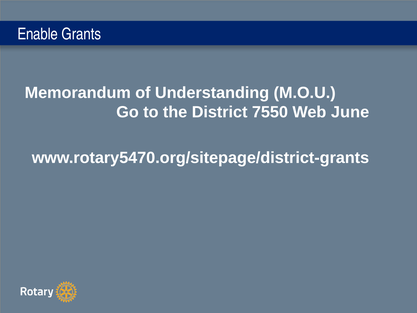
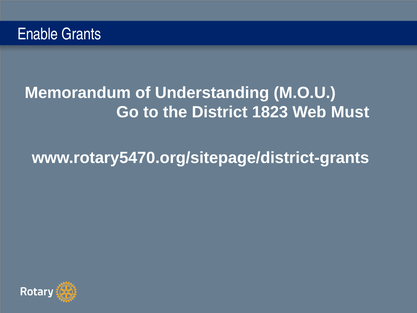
7550: 7550 -> 1823
June: June -> Must
